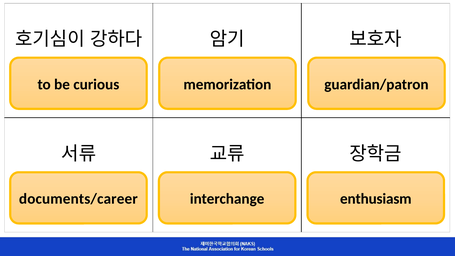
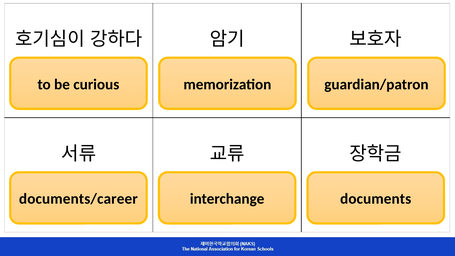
enthusiasm: enthusiasm -> documents
